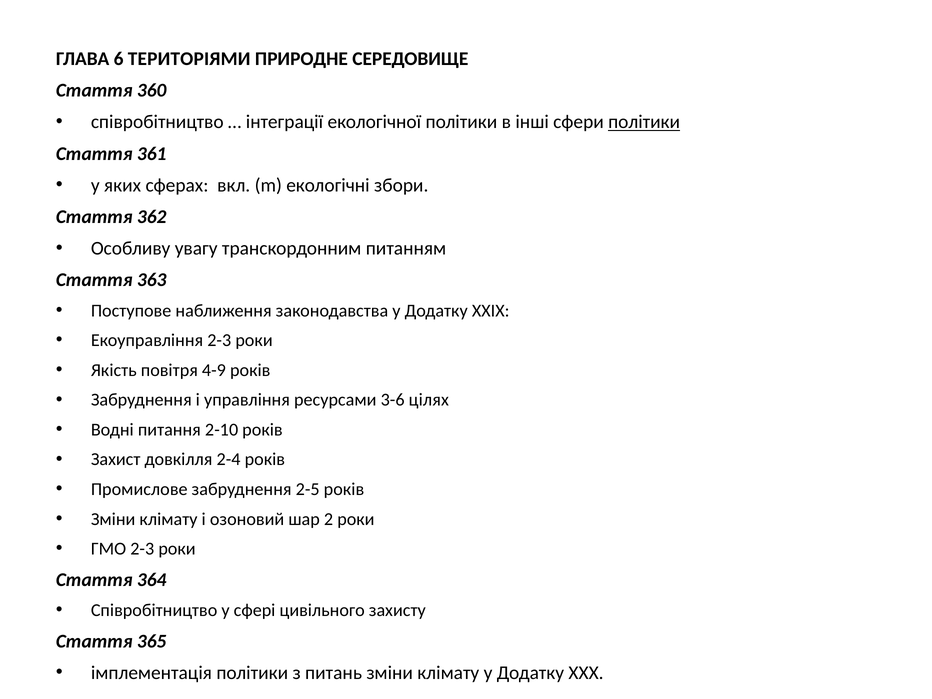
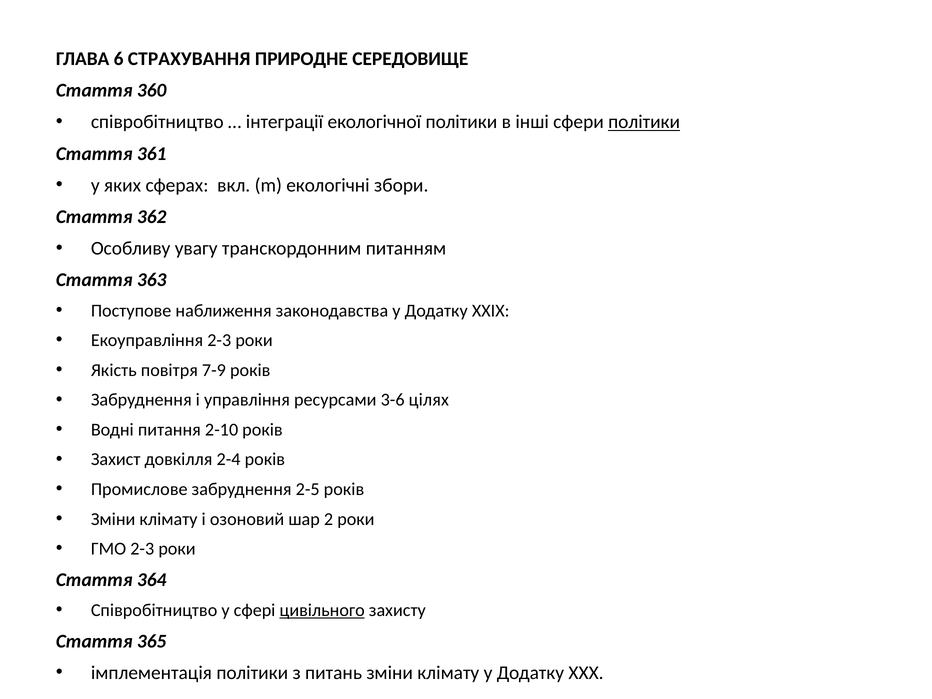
ТЕРИТОРІЯМИ: ТЕРИТОРІЯМИ -> СТРАХУВАННЯ
4-9: 4-9 -> 7-9
цивільного underline: none -> present
